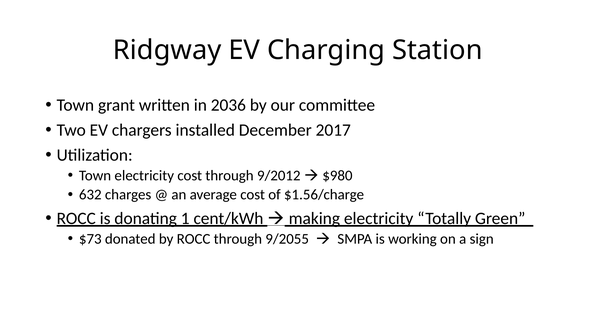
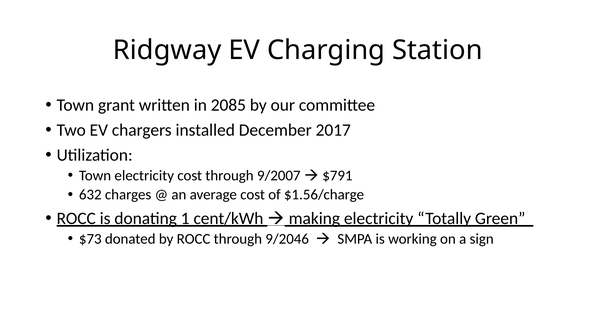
2036: 2036 -> 2085
9/2012: 9/2012 -> 9/2007
$980: $980 -> $791
9/2055: 9/2055 -> 9/2046
